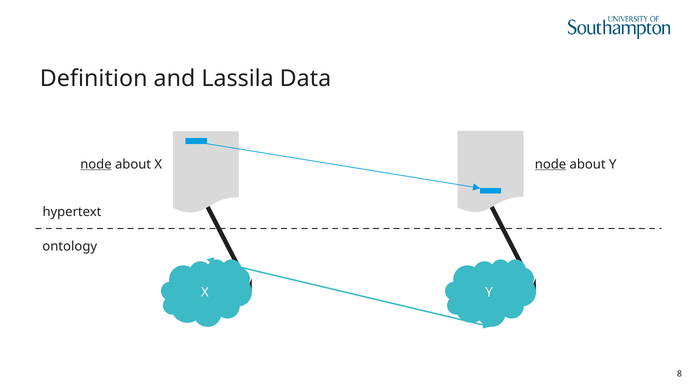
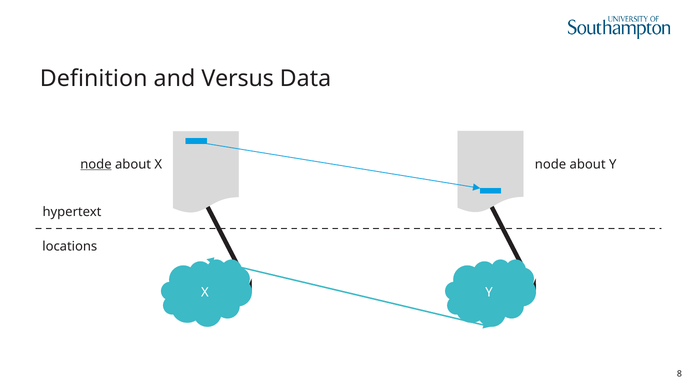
Lassila: Lassila -> Versus
node at (551, 164) underline: present -> none
ontology: ontology -> locations
